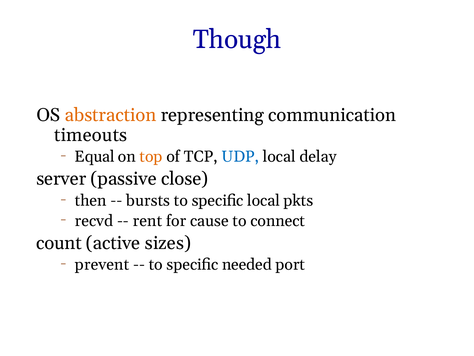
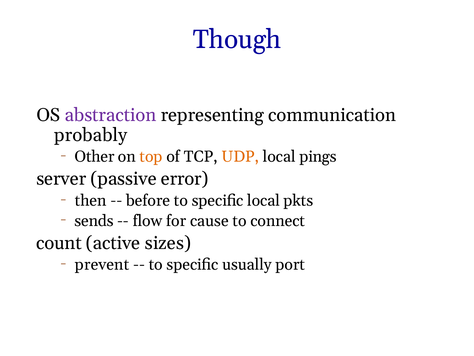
abstraction colour: orange -> purple
timeouts: timeouts -> probably
Equal: Equal -> Other
UDP colour: blue -> orange
delay: delay -> pings
close: close -> error
bursts: bursts -> before
recvd: recvd -> sends
rent: rent -> flow
needed: needed -> usually
